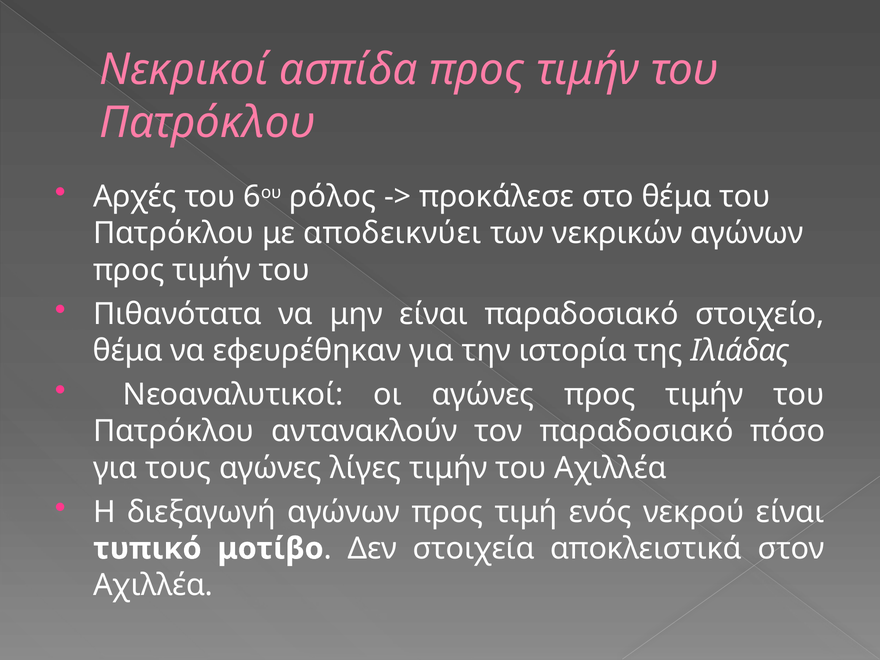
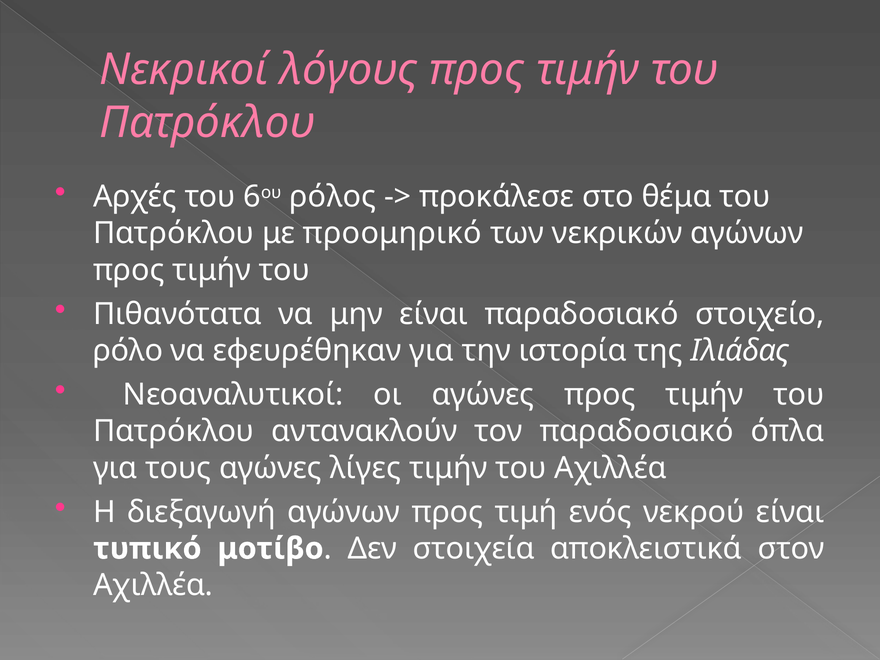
ασπίδα: ασπίδα -> λόγους
αποδεικνύει: αποδεικνύει -> προομηρικό
θέμα at (128, 351): θέμα -> ρόλο
πόσο: πόσο -> όπλα
